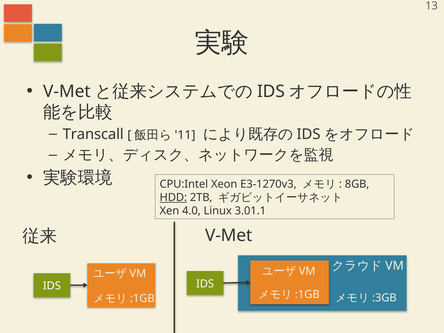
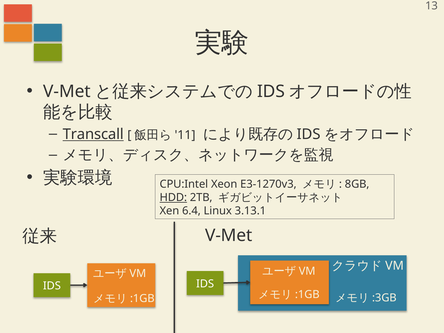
Transcall underline: none -> present
4.0: 4.0 -> 6.4
3.01.1: 3.01.1 -> 3.13.1
